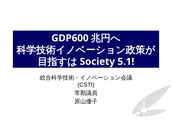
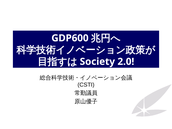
5.1: 5.1 -> 2.0
